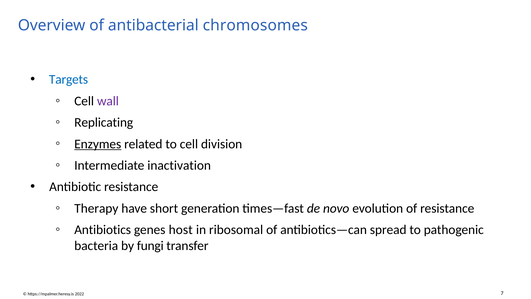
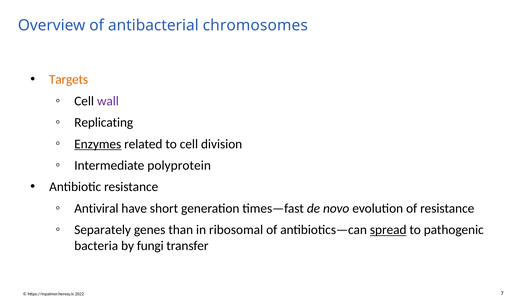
Targets colour: blue -> orange
inactivation: inactivation -> polyprotein
Therapy: Therapy -> Antiviral
Antibiotics: Antibiotics -> Separately
host: host -> than
spread underline: none -> present
